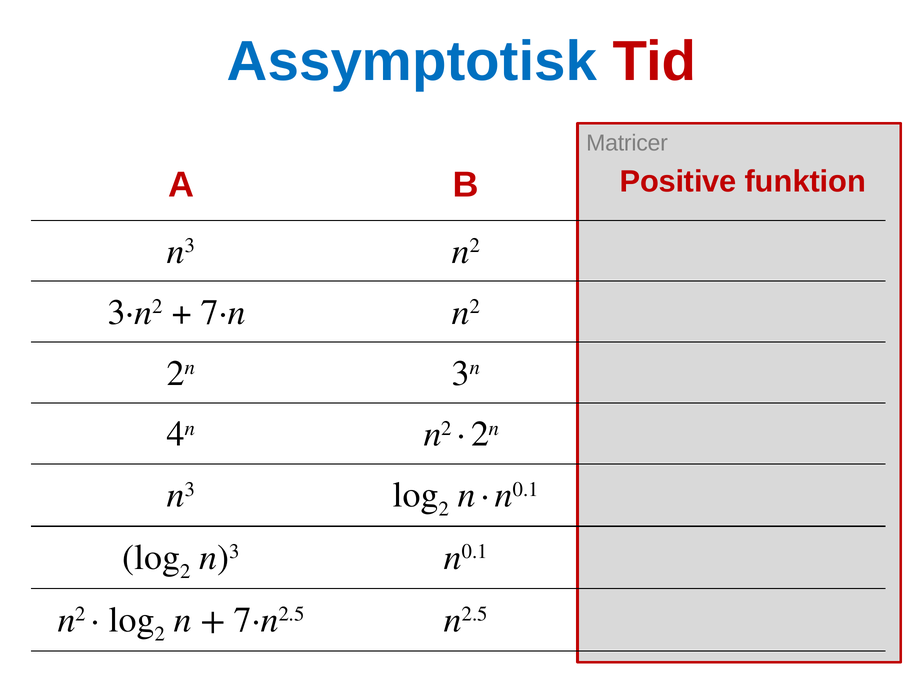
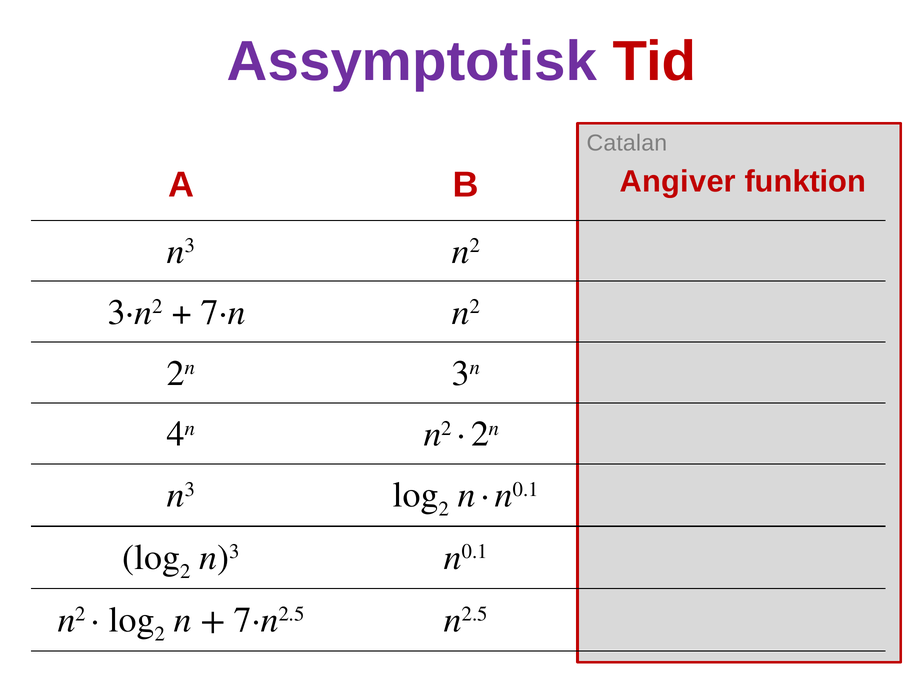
Assymptotisk colour: blue -> purple
Matricer: Matricer -> Catalan
Positive: Positive -> Angiver
